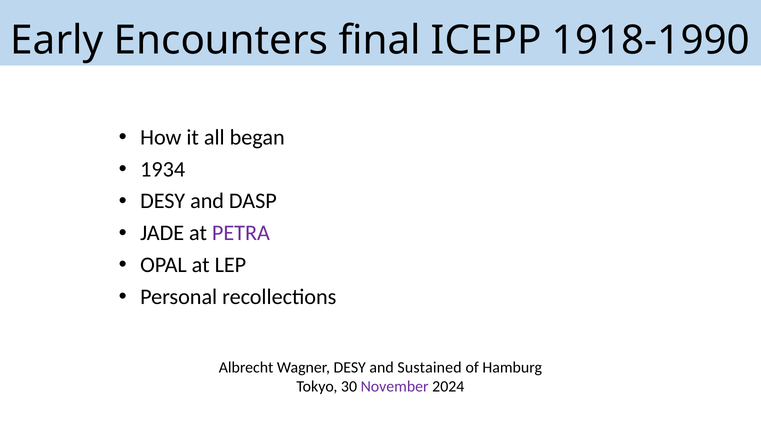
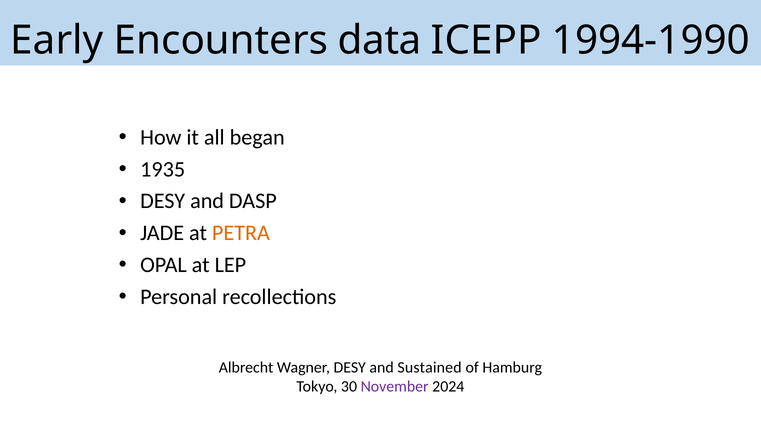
final: final -> data
1918-1990: 1918-1990 -> 1994-1990
1934: 1934 -> 1935
PETRA colour: purple -> orange
